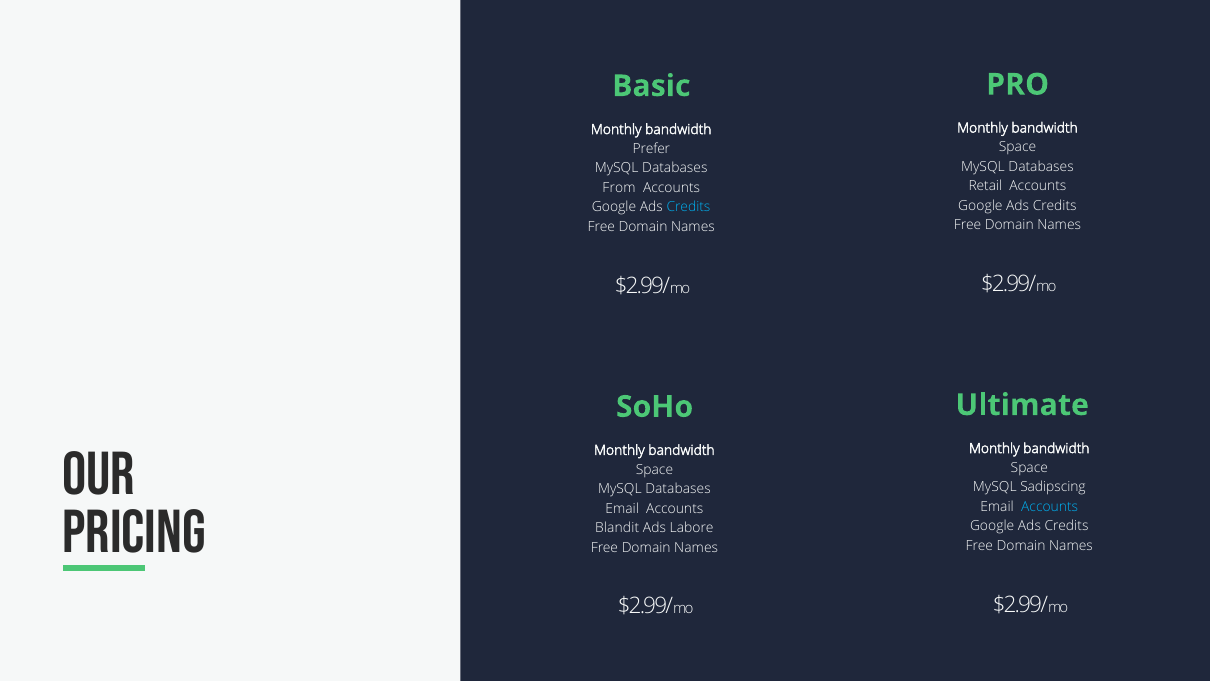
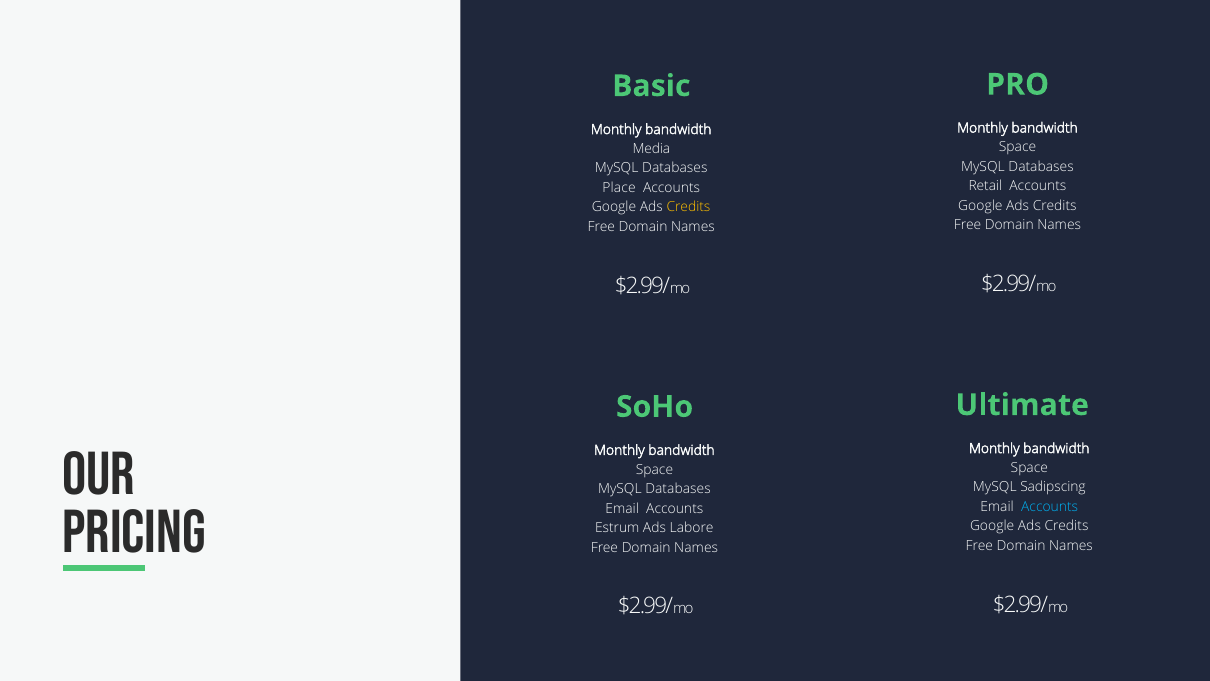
Prefer: Prefer -> Media
From: From -> Place
Credits at (688, 207) colour: light blue -> yellow
Blandit: Blandit -> Estrum
